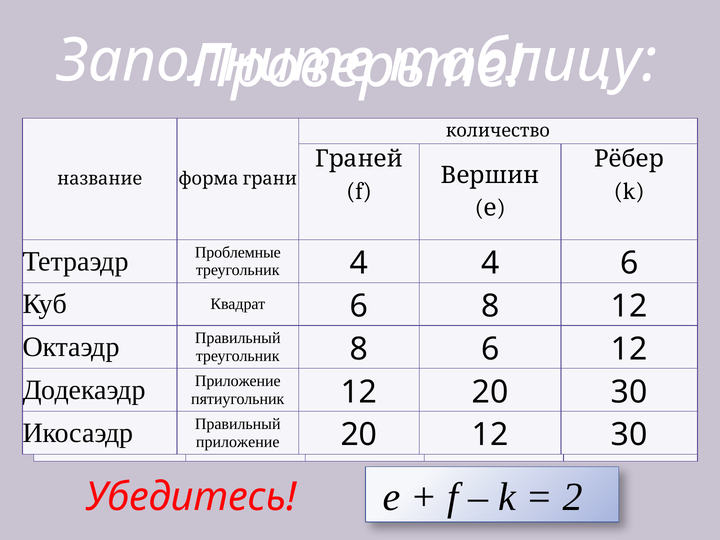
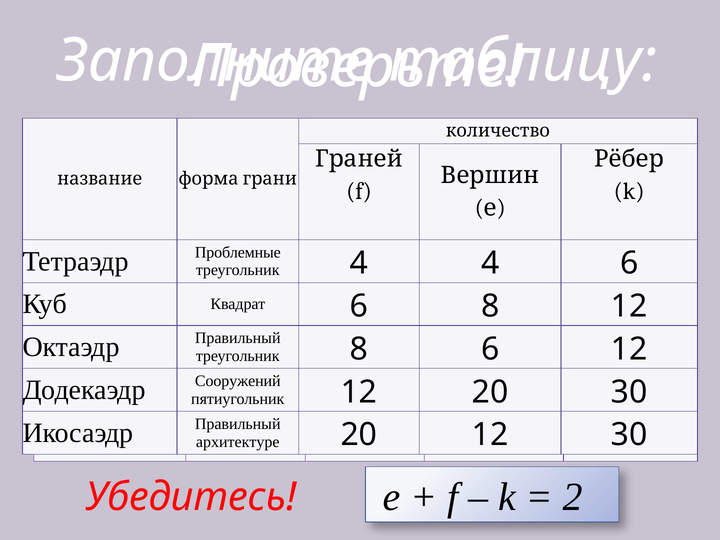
Приложение at (238, 381): Приложение -> Сооружений
приложение at (238, 442): приложение -> архитектуре
